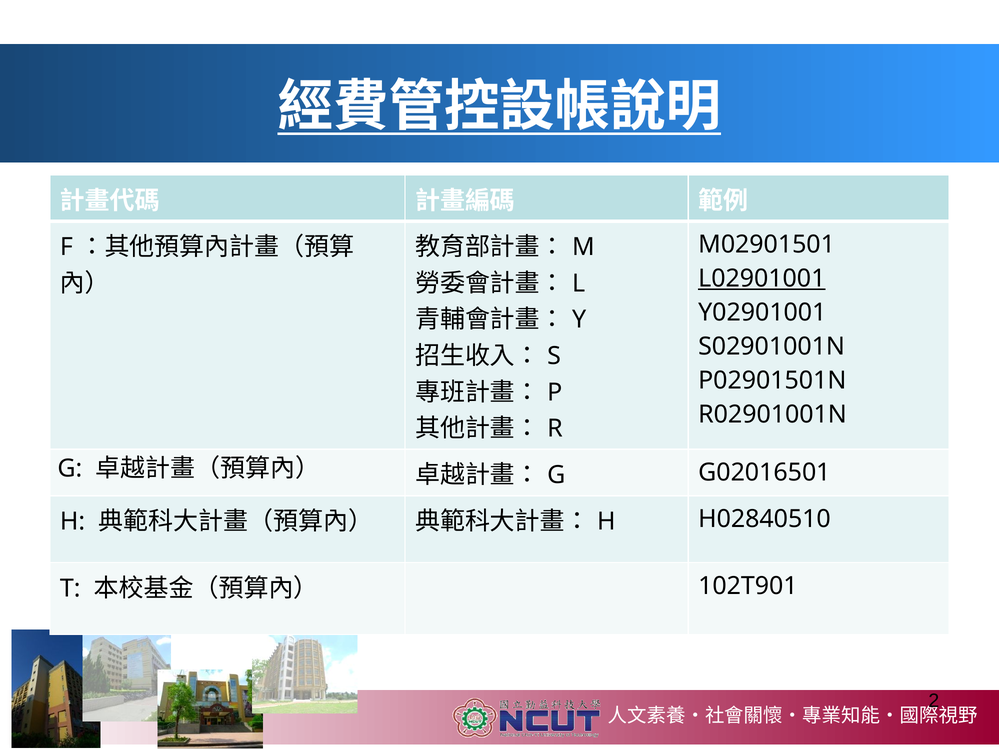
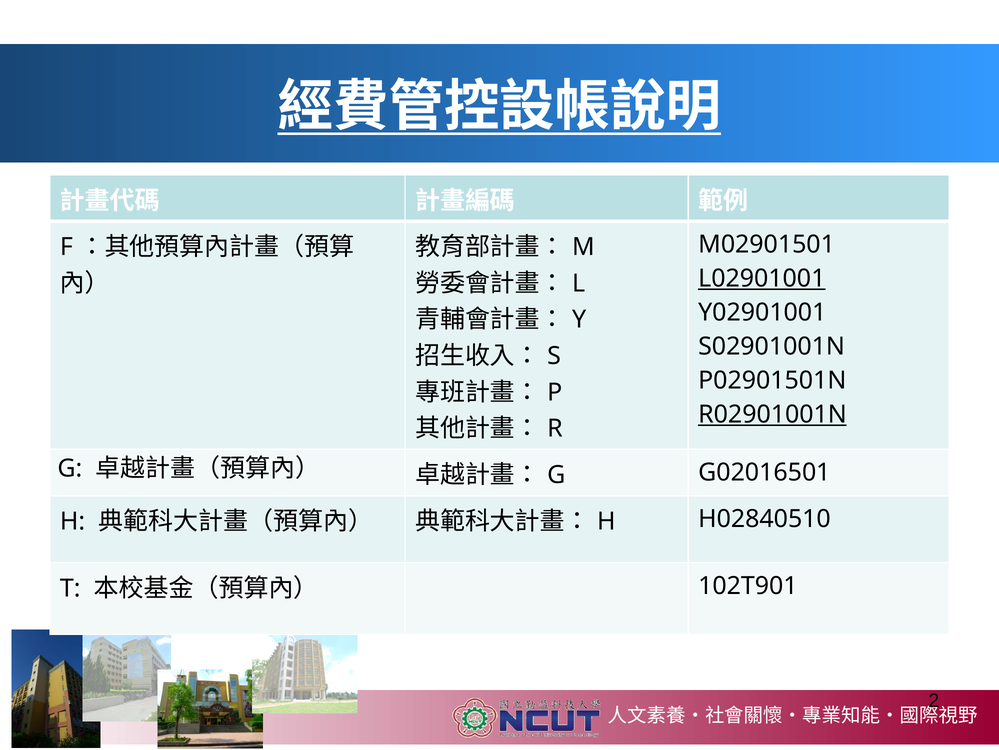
R02901001N underline: none -> present
